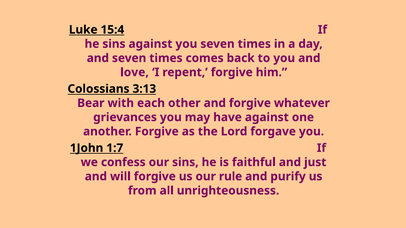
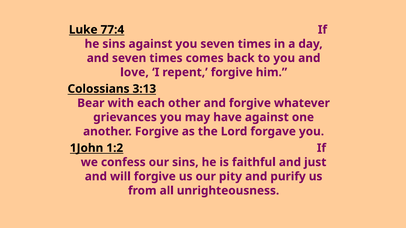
15:4: 15:4 -> 77:4
1:7: 1:7 -> 1:2
rule: rule -> pity
